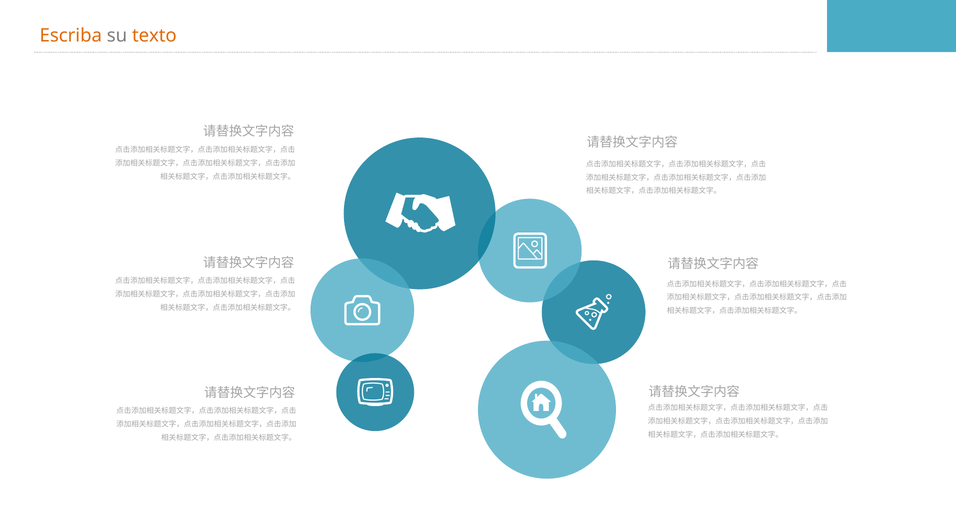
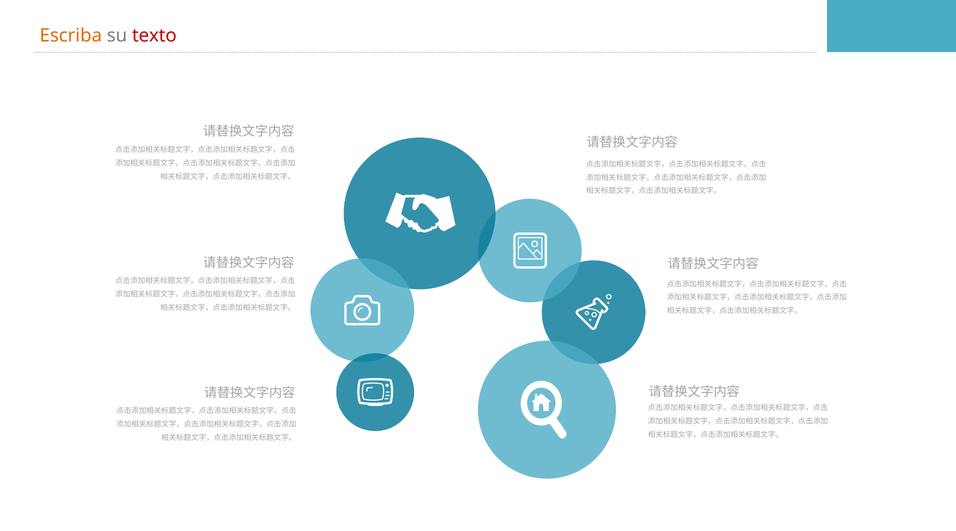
texto colour: orange -> red
